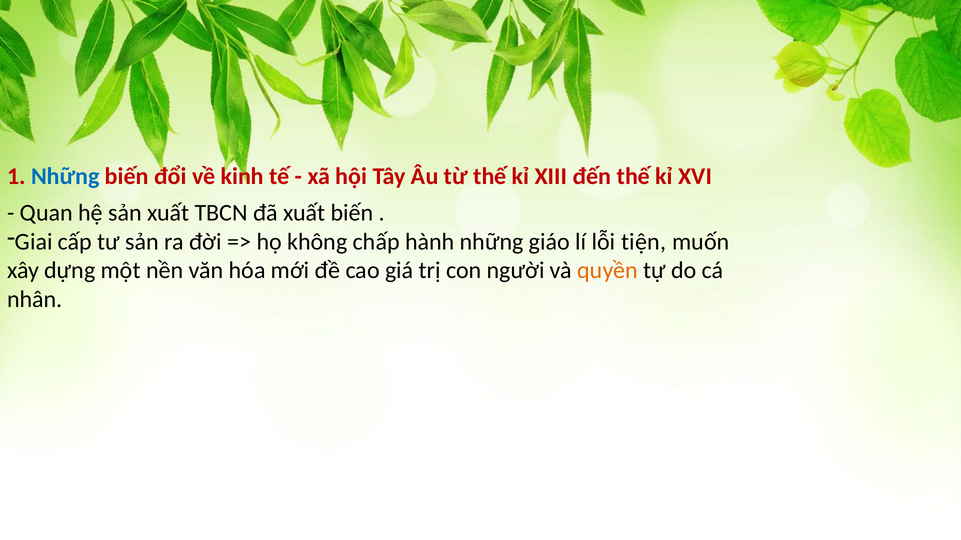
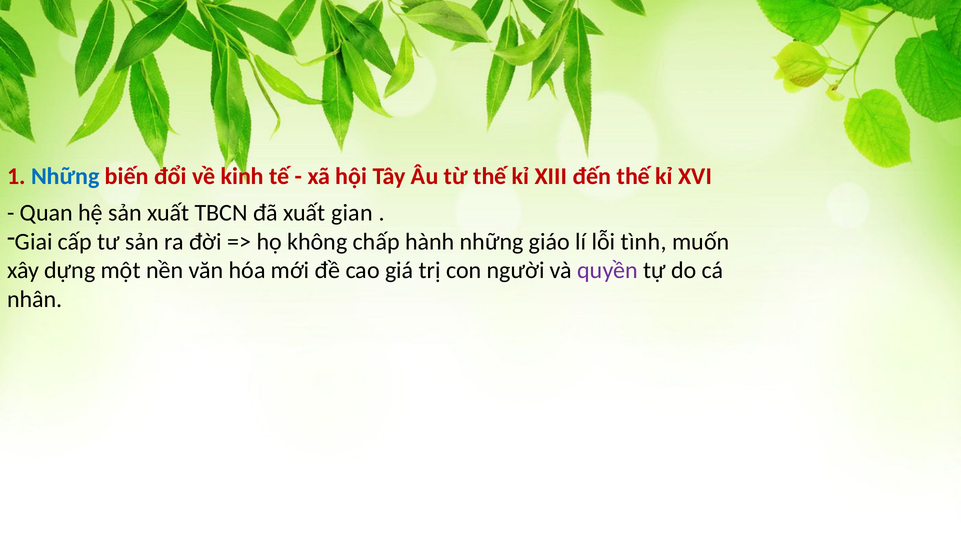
xuất biến: biến -> gian
tiện: tiện -> tình
quyền colour: orange -> purple
